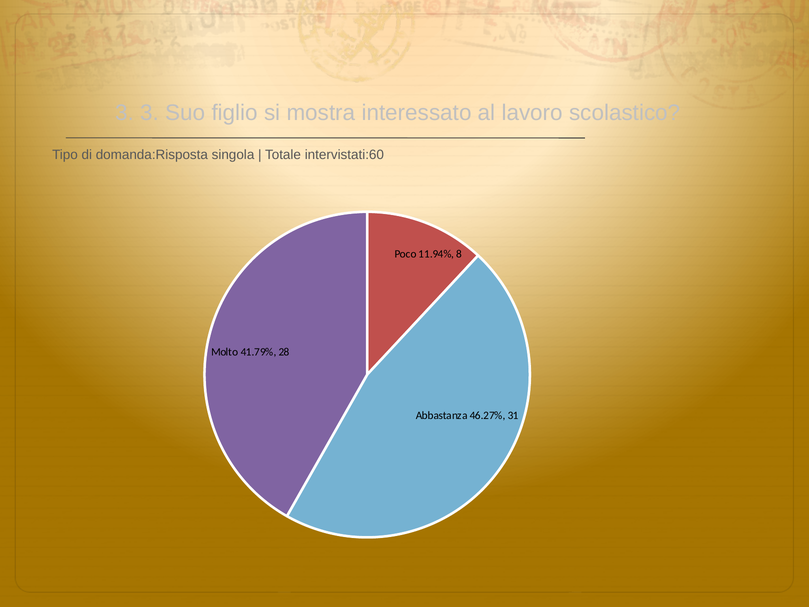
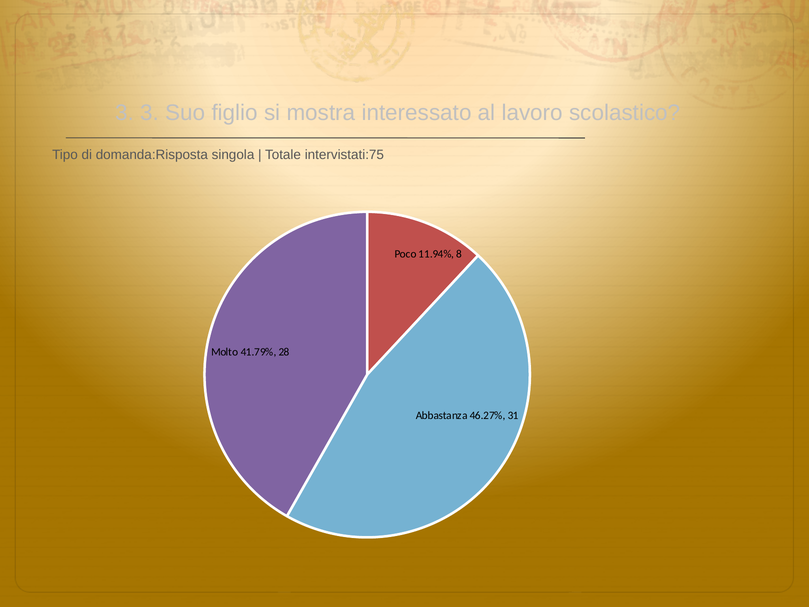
intervistati:60: intervistati:60 -> intervistati:75
